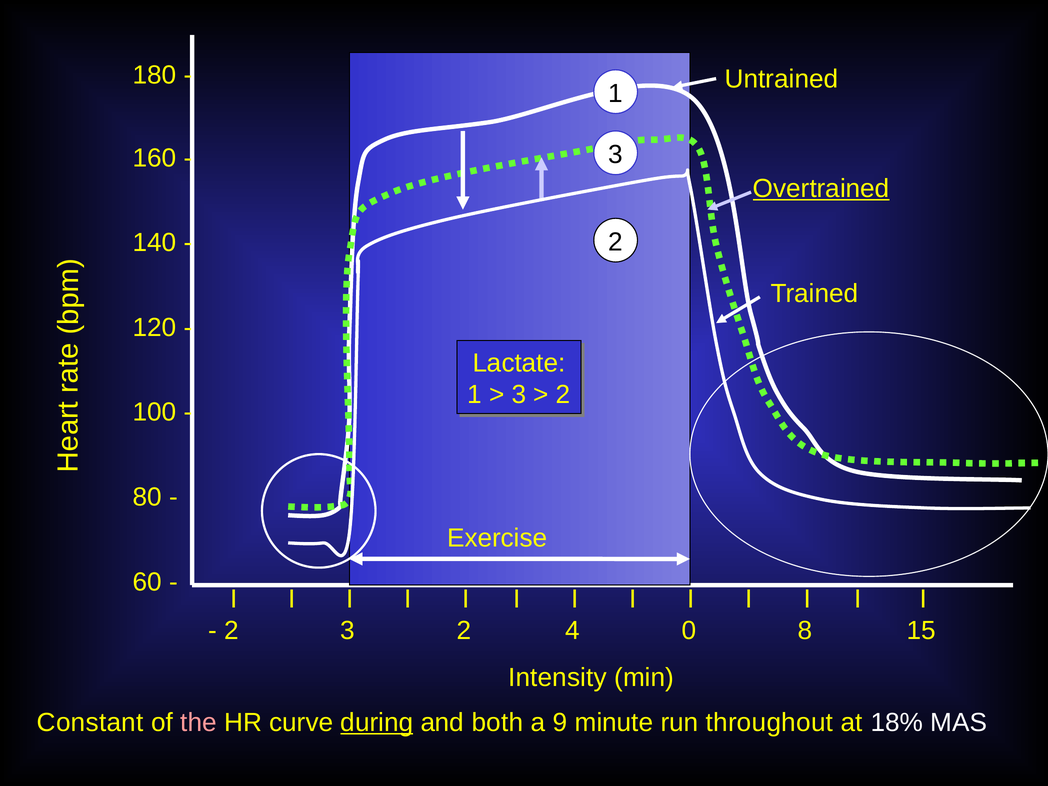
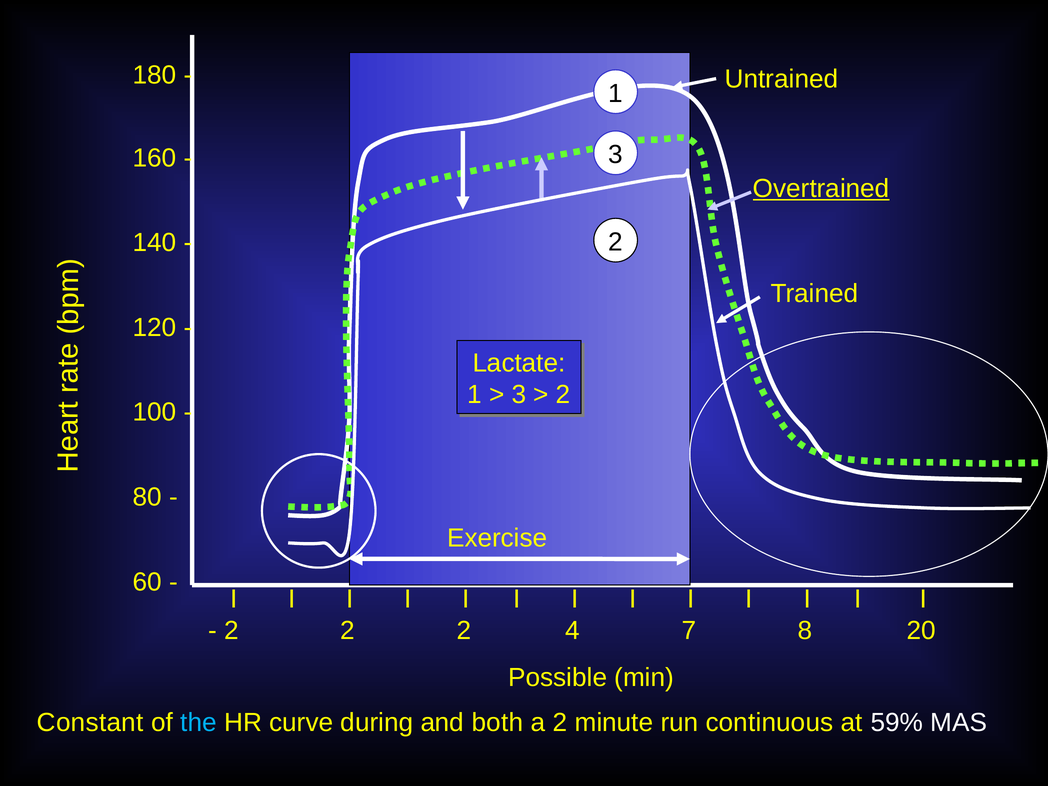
3 at (348, 631): 3 -> 2
0: 0 -> 7
15: 15 -> 20
Intensity: Intensity -> Possible
the colour: pink -> light blue
during underline: present -> none
a 9: 9 -> 2
throughout: throughout -> continuous
18%: 18% -> 59%
